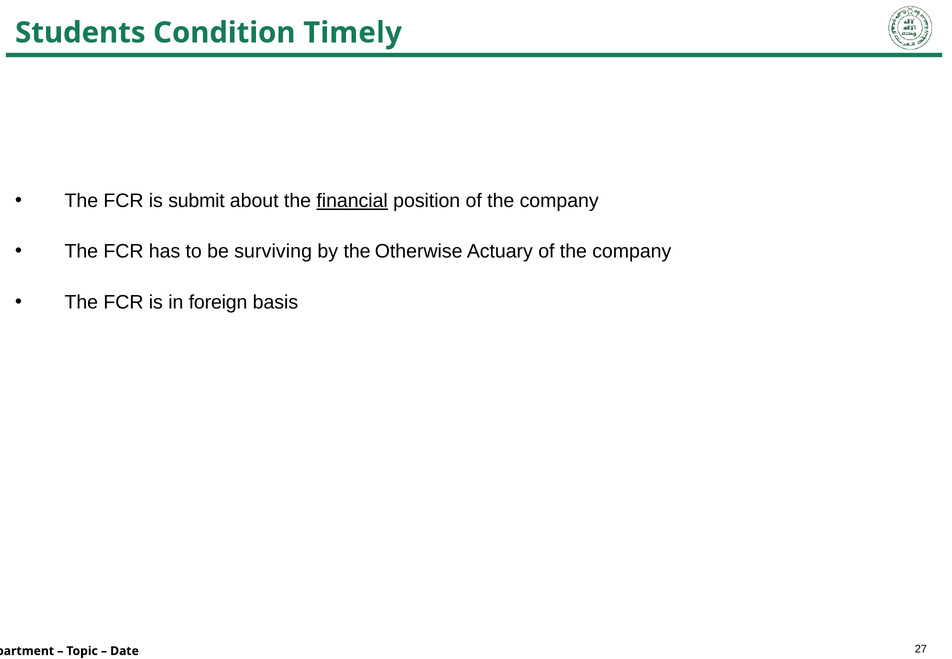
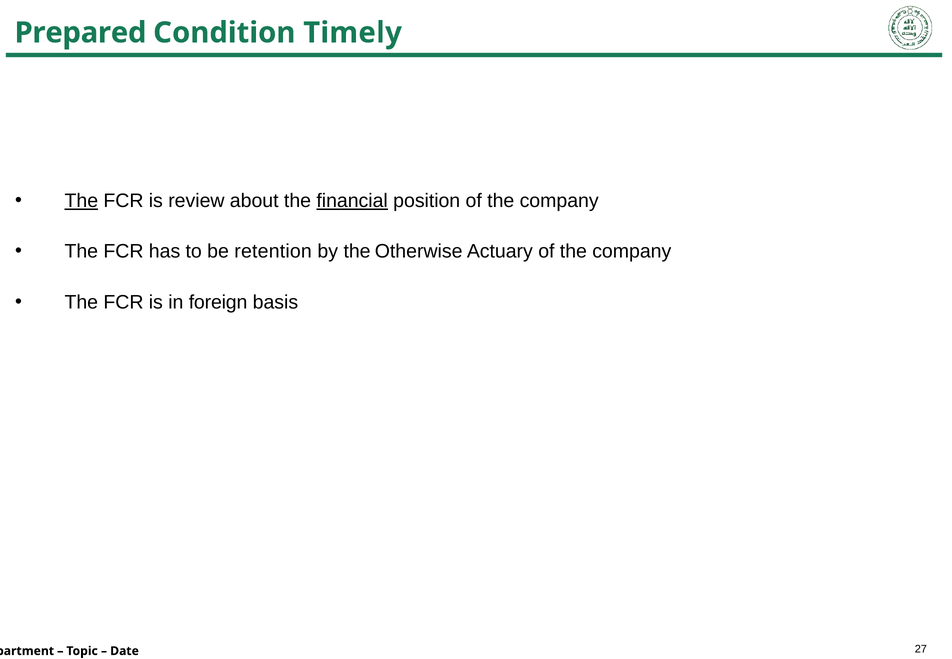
Students: Students -> Prepared
The at (81, 201) underline: none -> present
submit: submit -> review
surviving: surviving -> retention
